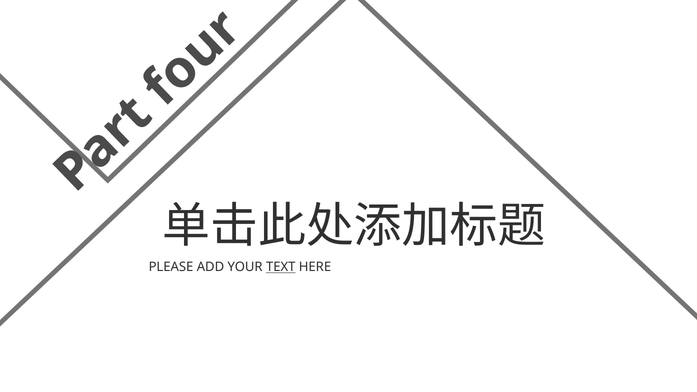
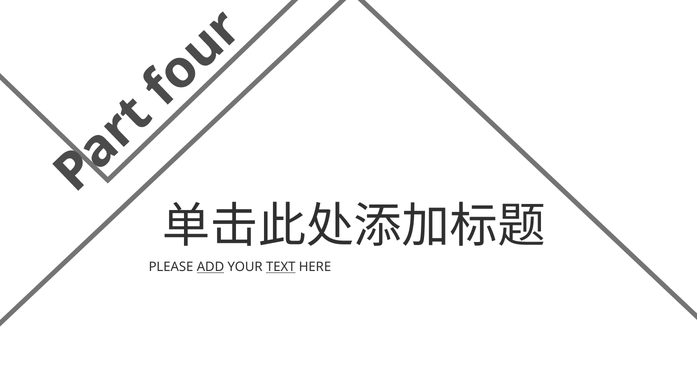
ADD underline: none -> present
